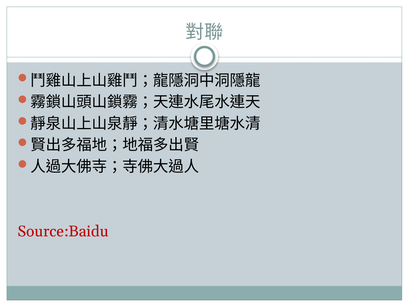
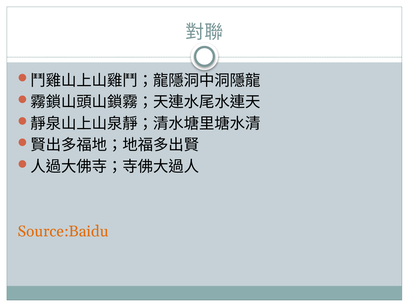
Source:Baidu colour: red -> orange
